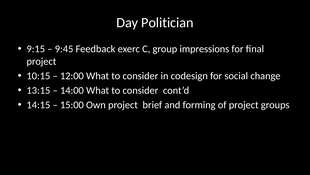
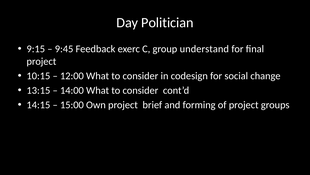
impressions: impressions -> understand
